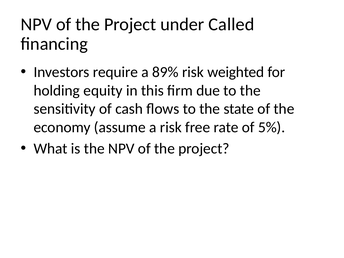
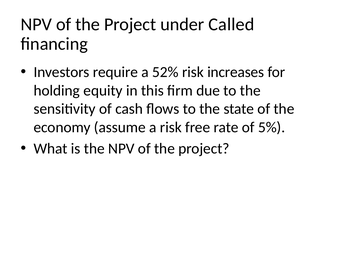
89%: 89% -> 52%
weighted: weighted -> increases
